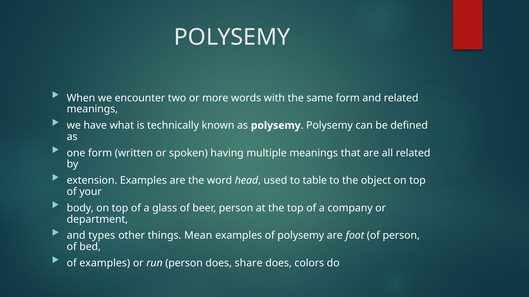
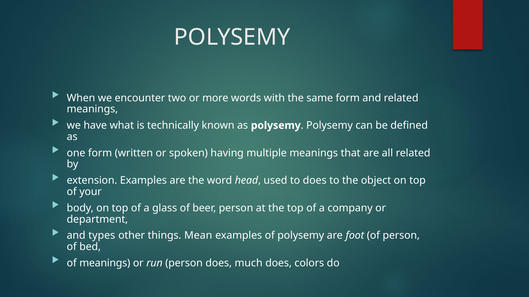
to table: table -> does
of examples: examples -> meanings
share: share -> much
